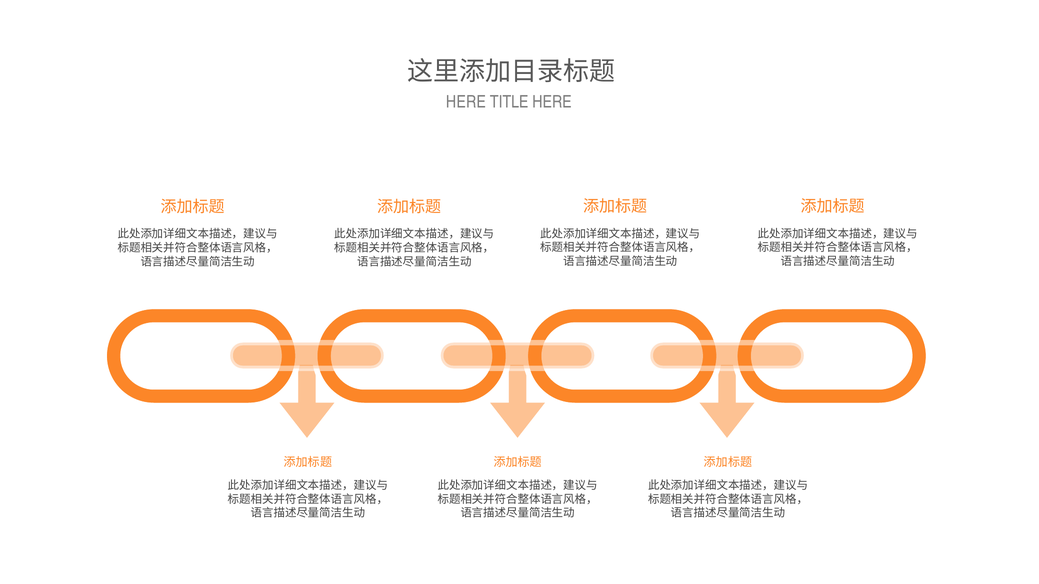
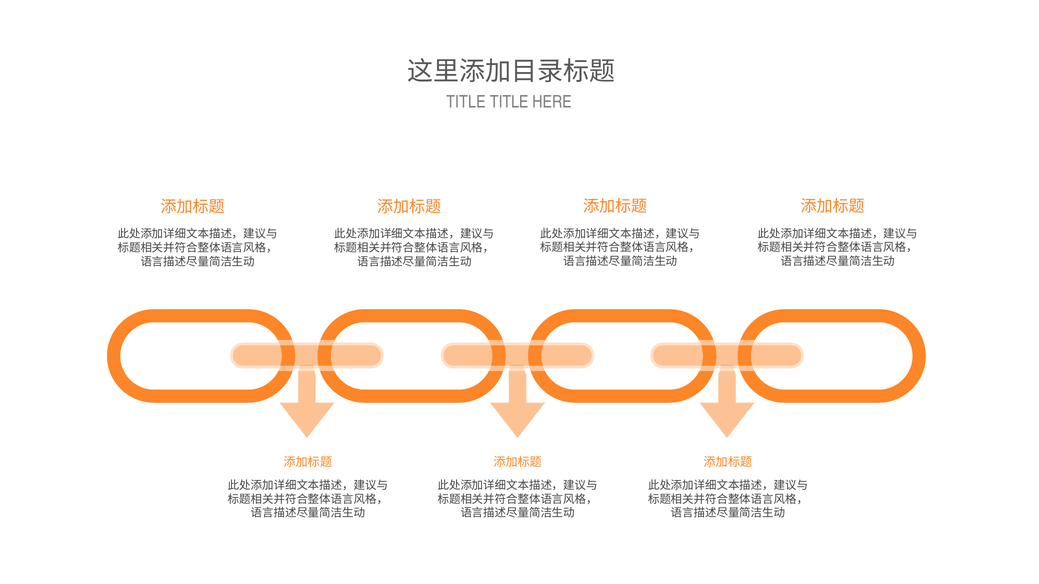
HERE at (466, 102): HERE -> TITLE
